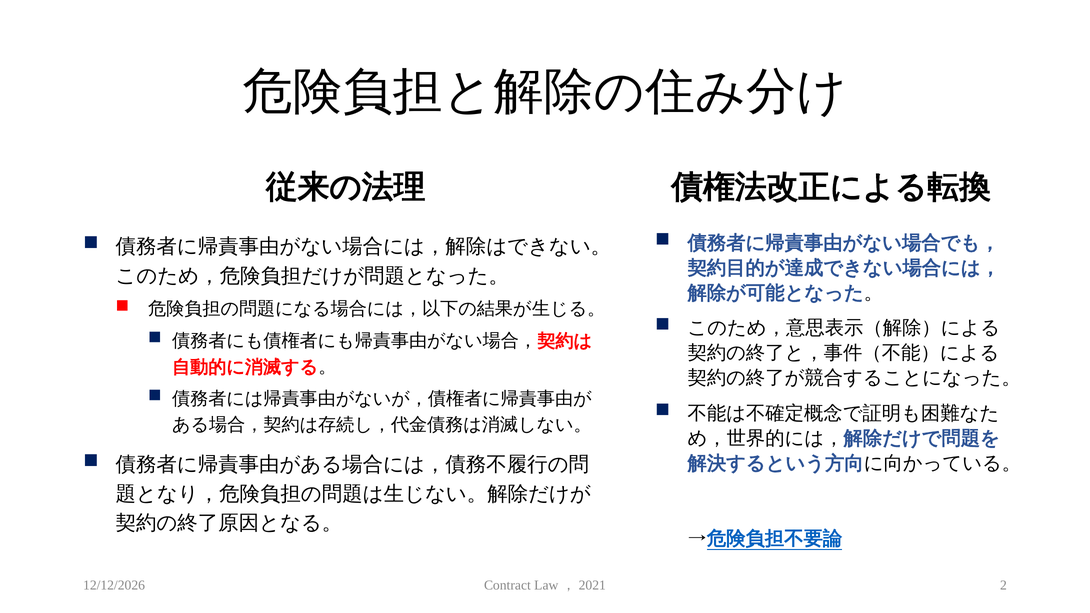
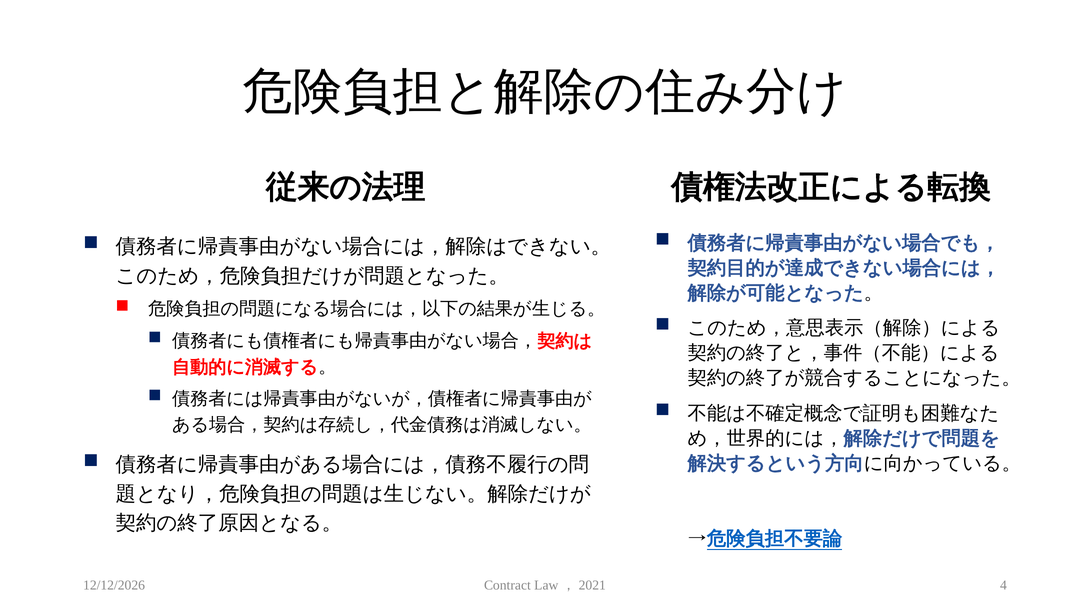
2: 2 -> 4
